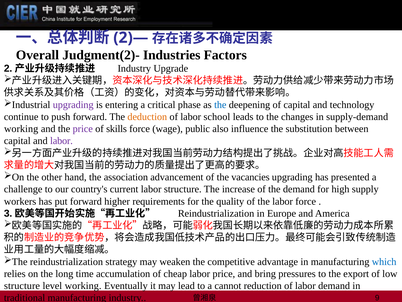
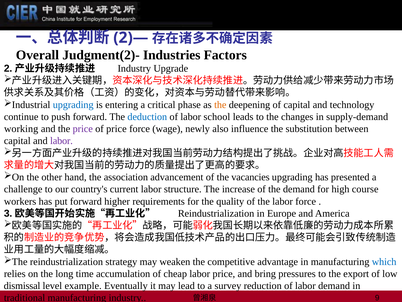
upgrading at (73, 105) colour: purple -> blue
the at (220, 105) colour: blue -> orange
deduction colour: orange -> blue
of skills: skills -> price
public: public -> newly
supply: supply -> course
structure at (22, 285): structure -> dismissal
level working: working -> example
cannot: cannot -> survey
